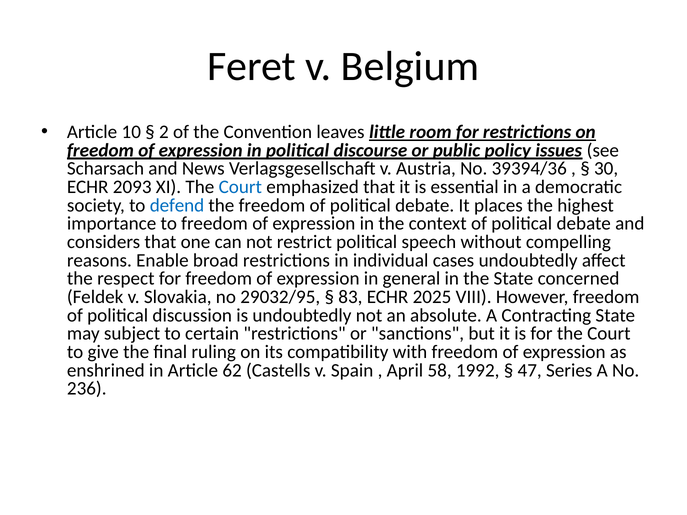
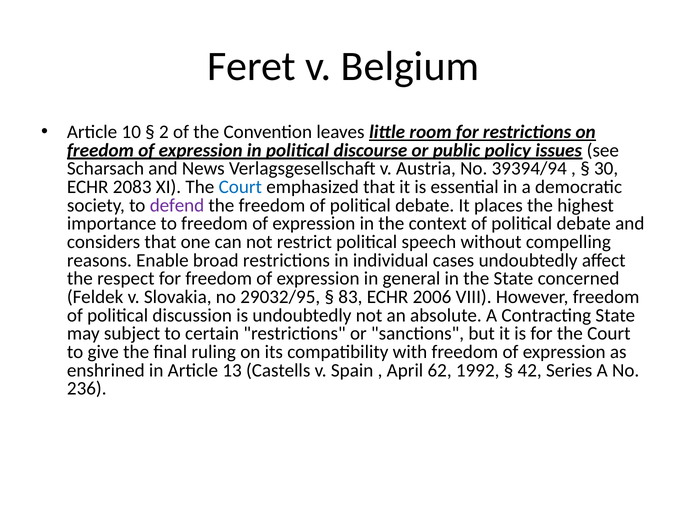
39394/36: 39394/36 -> 39394/94
2093: 2093 -> 2083
defend colour: blue -> purple
2025: 2025 -> 2006
62: 62 -> 13
58: 58 -> 62
47: 47 -> 42
